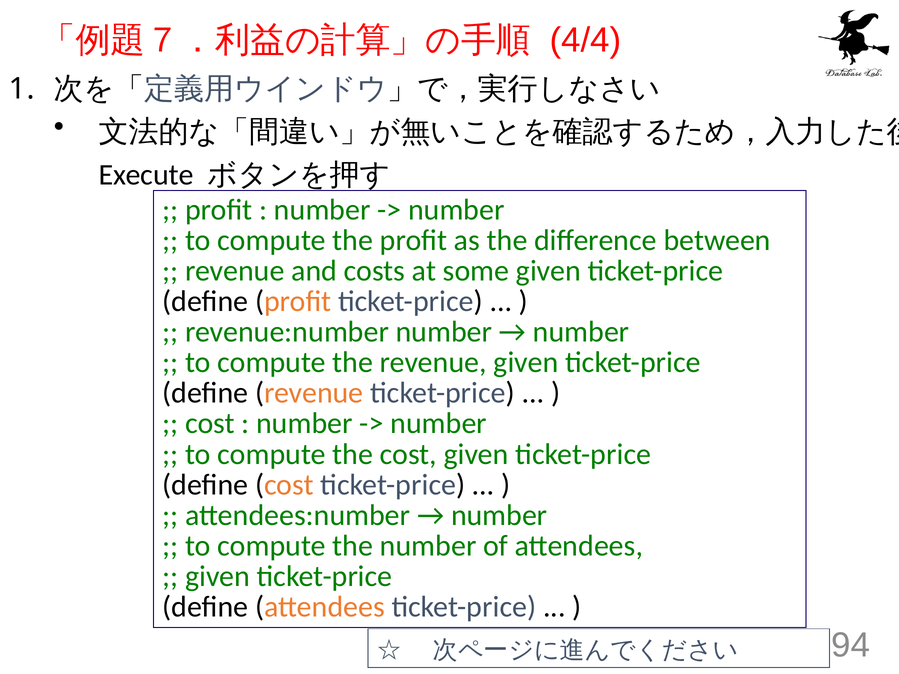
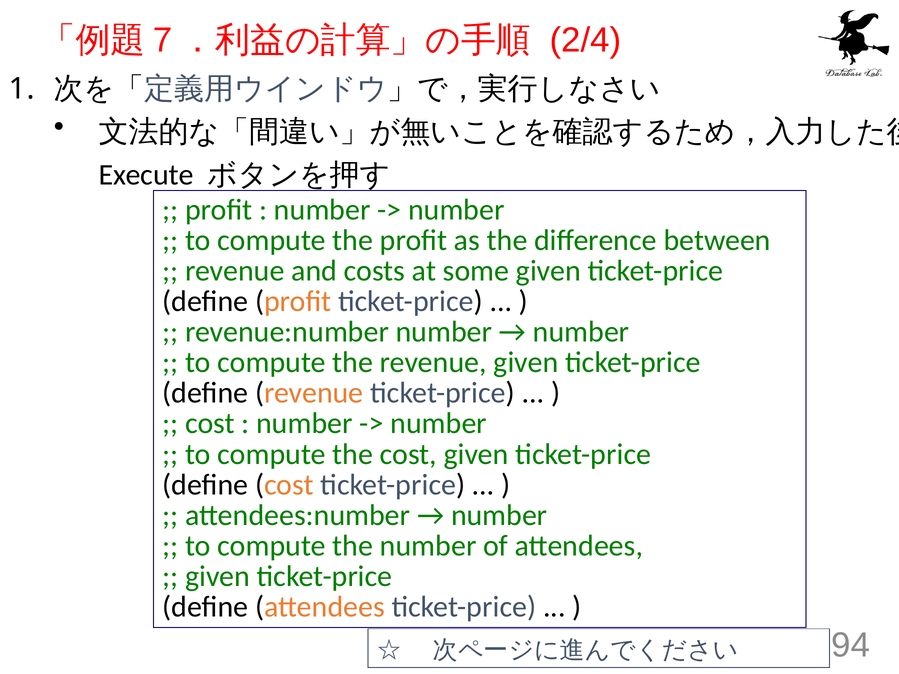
4/4: 4/4 -> 2/4
